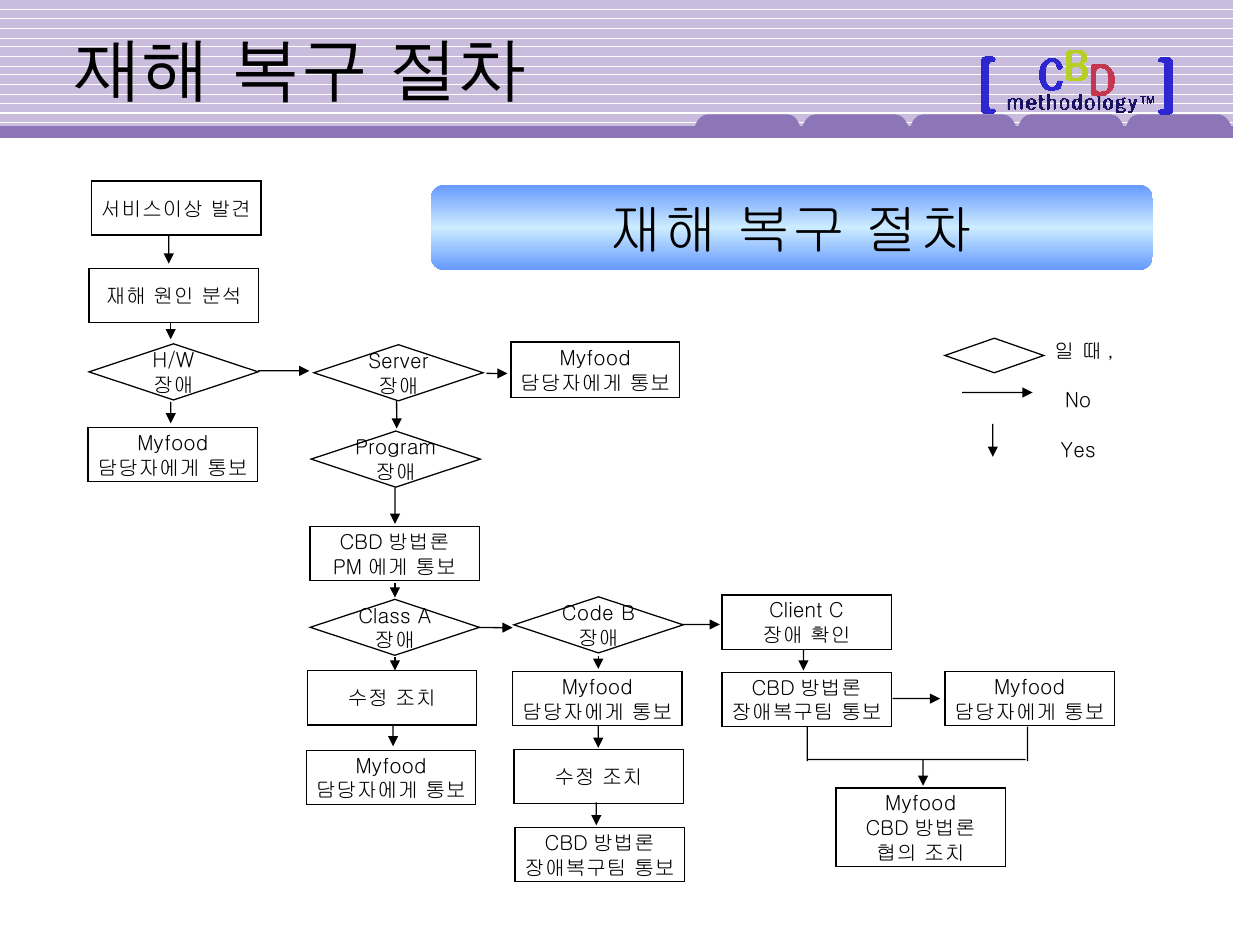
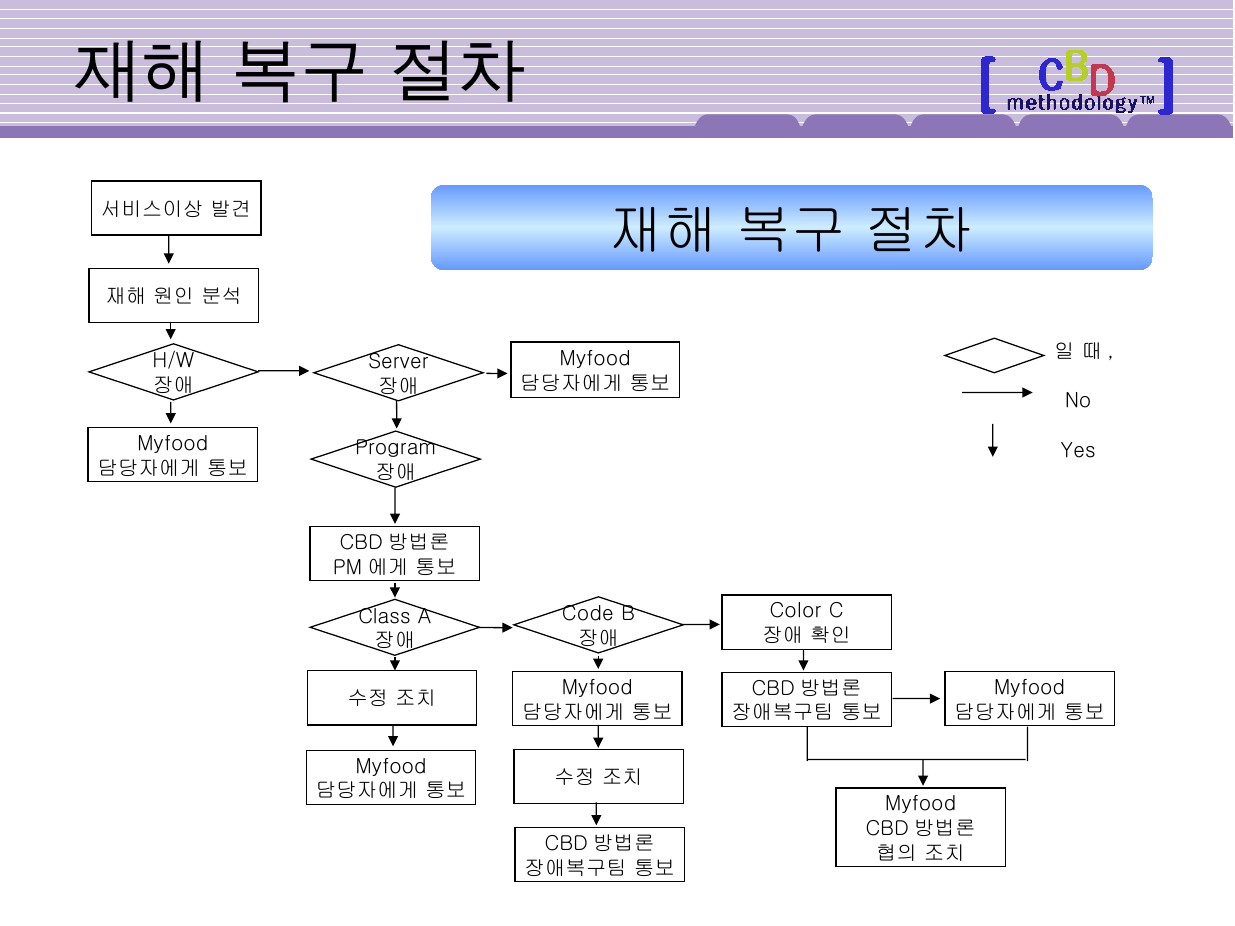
Client: Client -> Color
